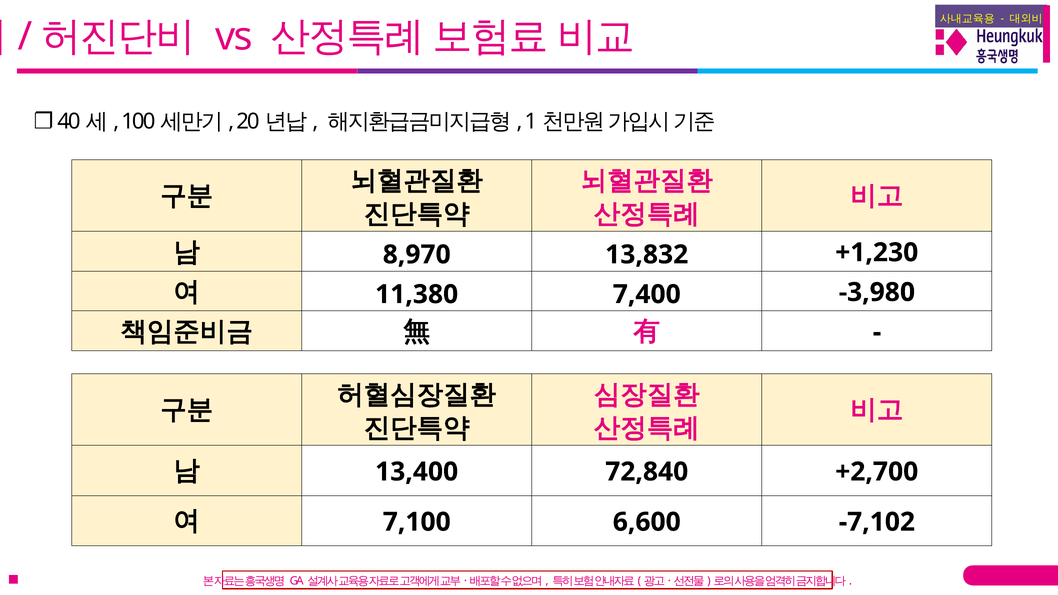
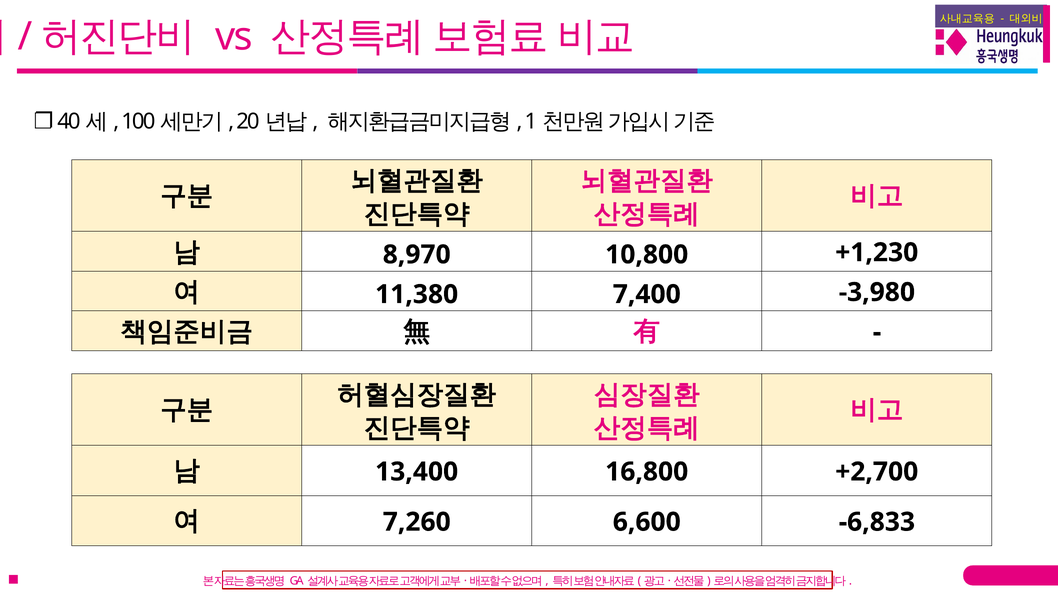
13,832: 13,832 -> 10,800
72,840: 72,840 -> 16,800
7,100: 7,100 -> 7,260
-7,102: -7,102 -> -6,833
